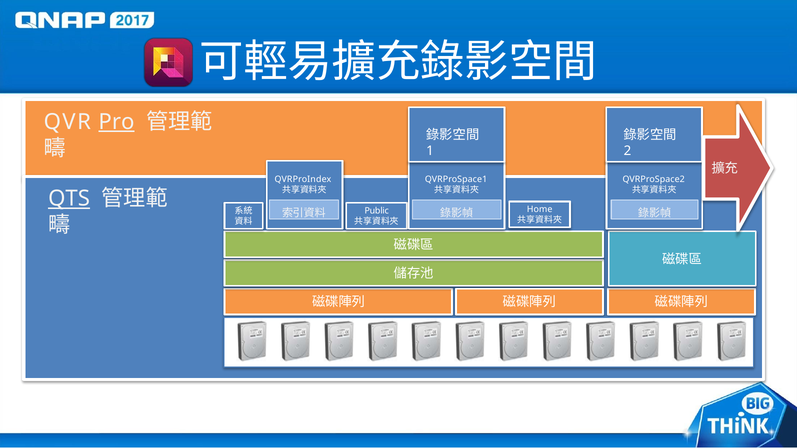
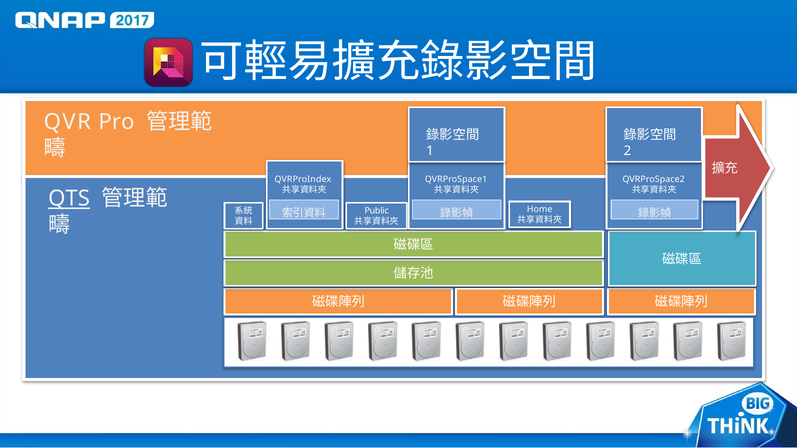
Pro underline: present -> none
